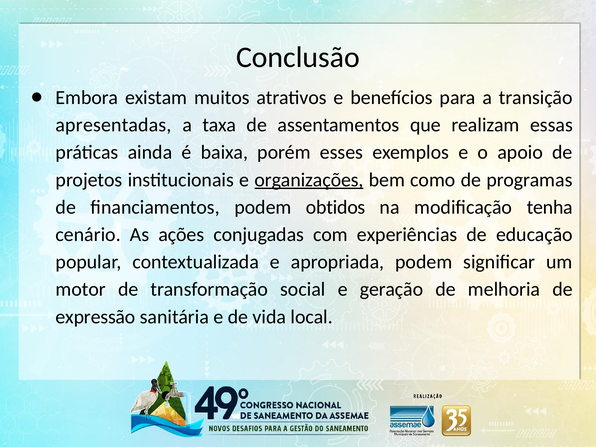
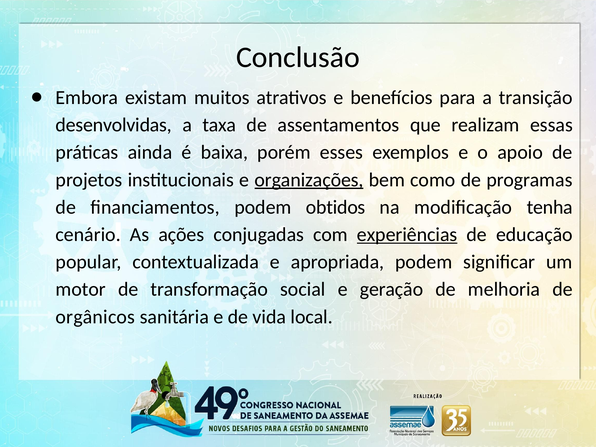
apresentadas: apresentadas -> desenvolvidas
experiências underline: none -> present
expressão: expressão -> orgânicos
